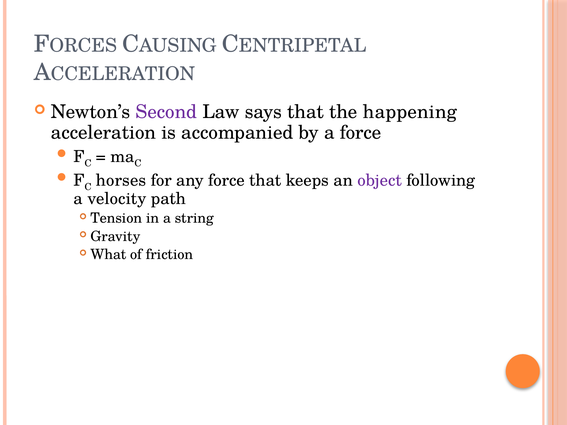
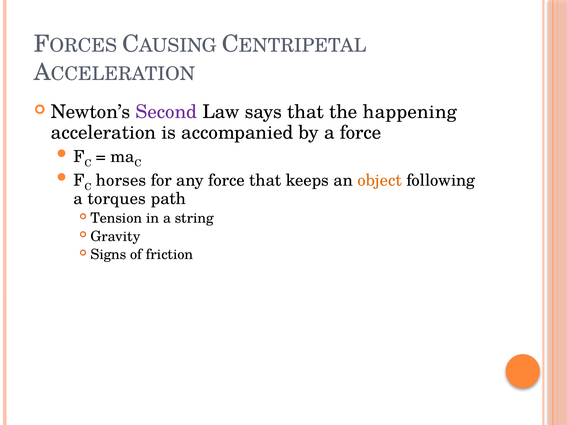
object colour: purple -> orange
velocity: velocity -> torques
What: What -> Signs
